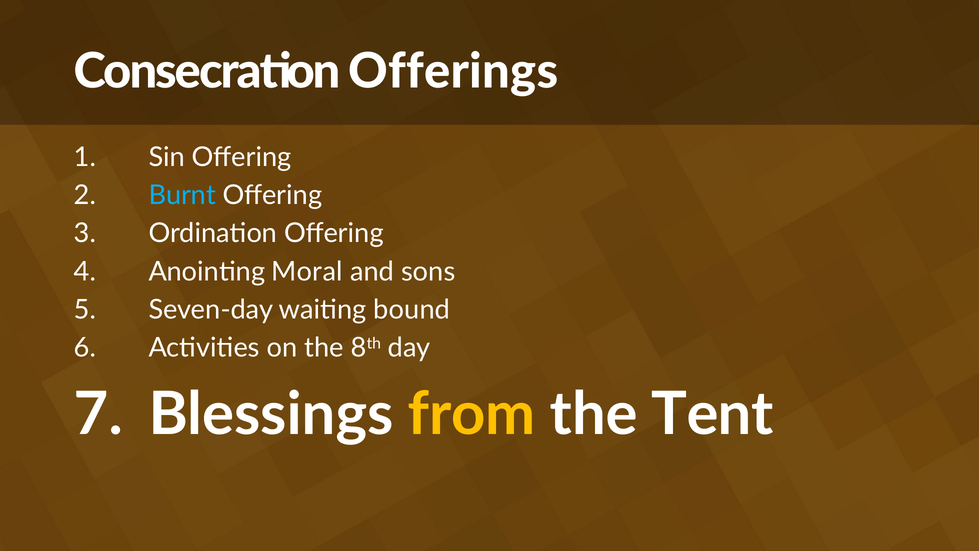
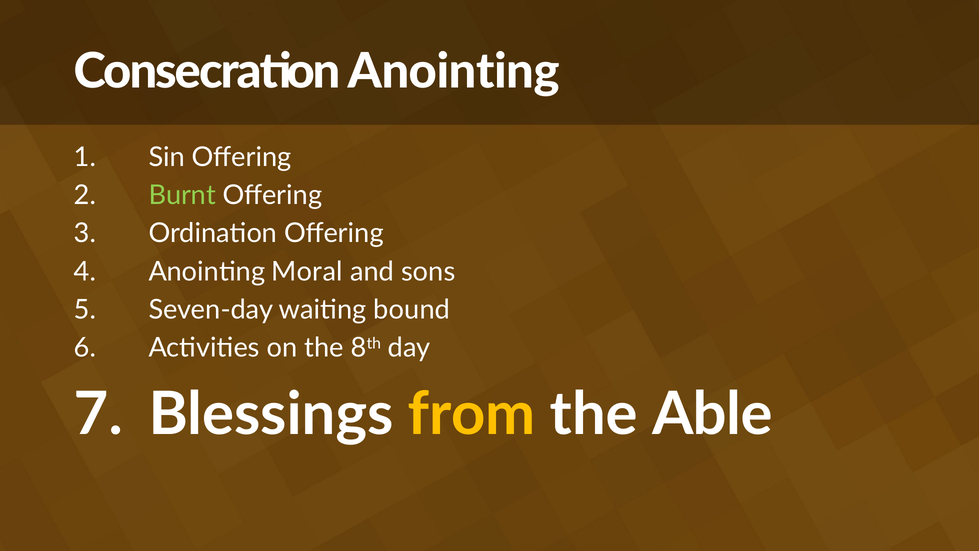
Consecration Offerings: Offerings -> Anointing
Burnt colour: light blue -> light green
Tent: Tent -> Able
